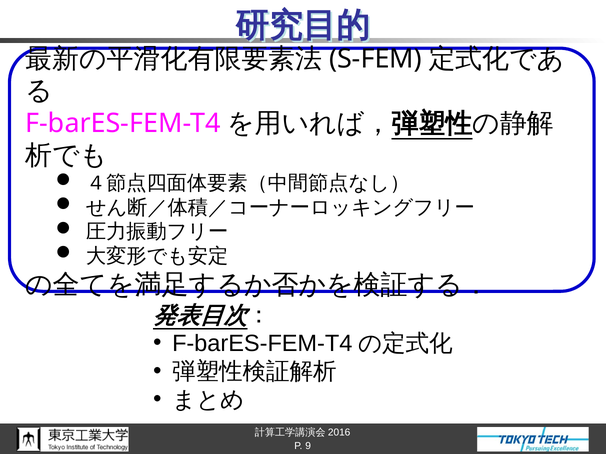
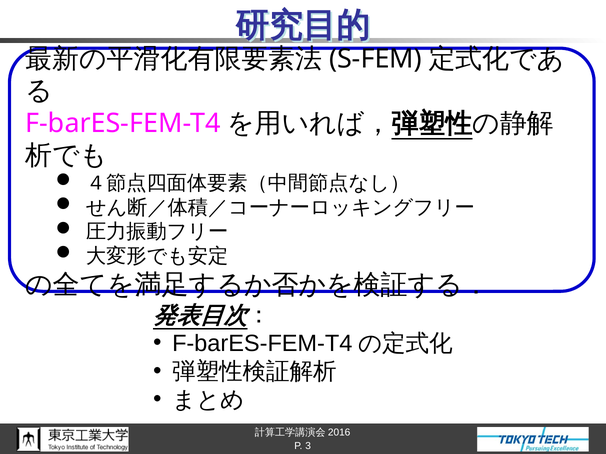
9: 9 -> 3
